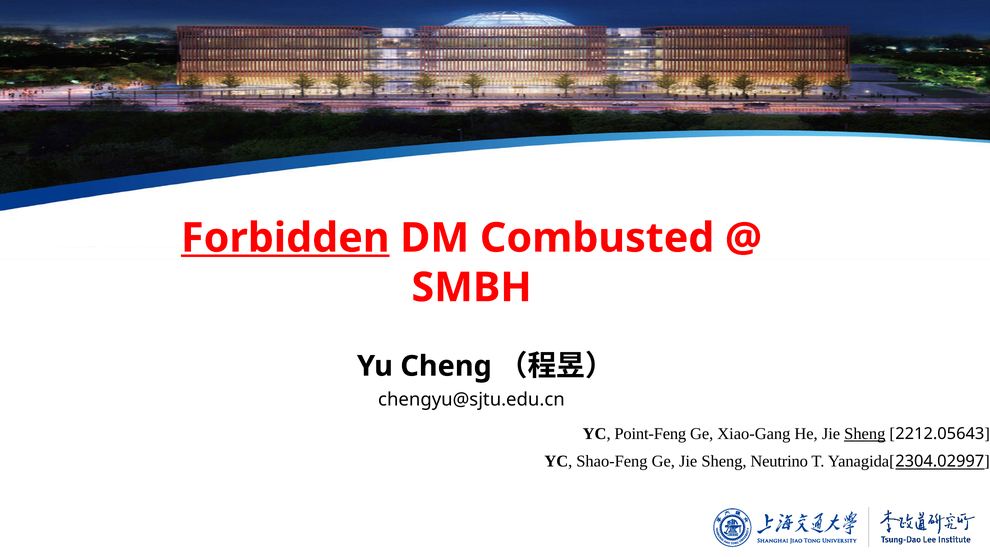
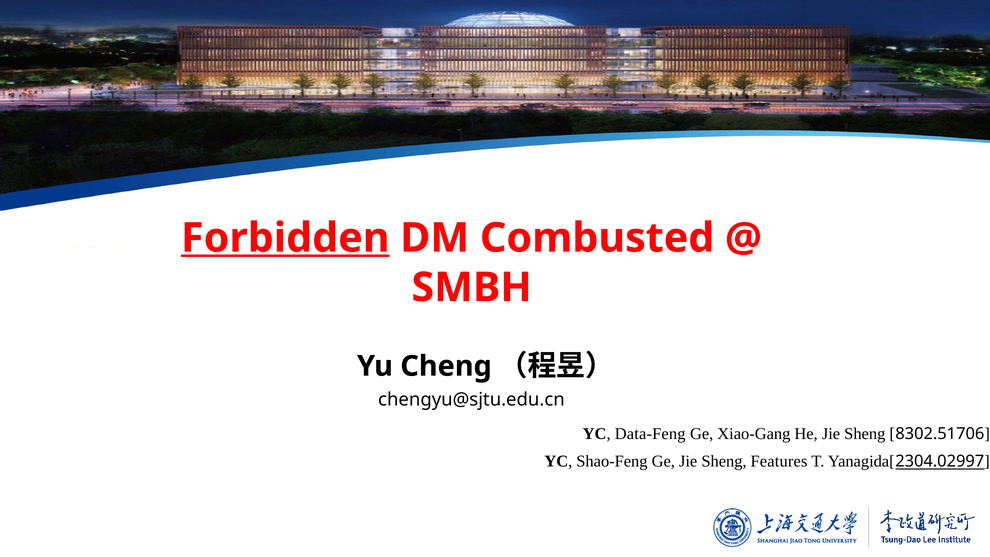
Point-Feng: Point-Feng -> Data-Feng
Sheng at (865, 434) underline: present -> none
2212.05643: 2212.05643 -> 8302.51706
Neutrino: Neutrino -> Features
